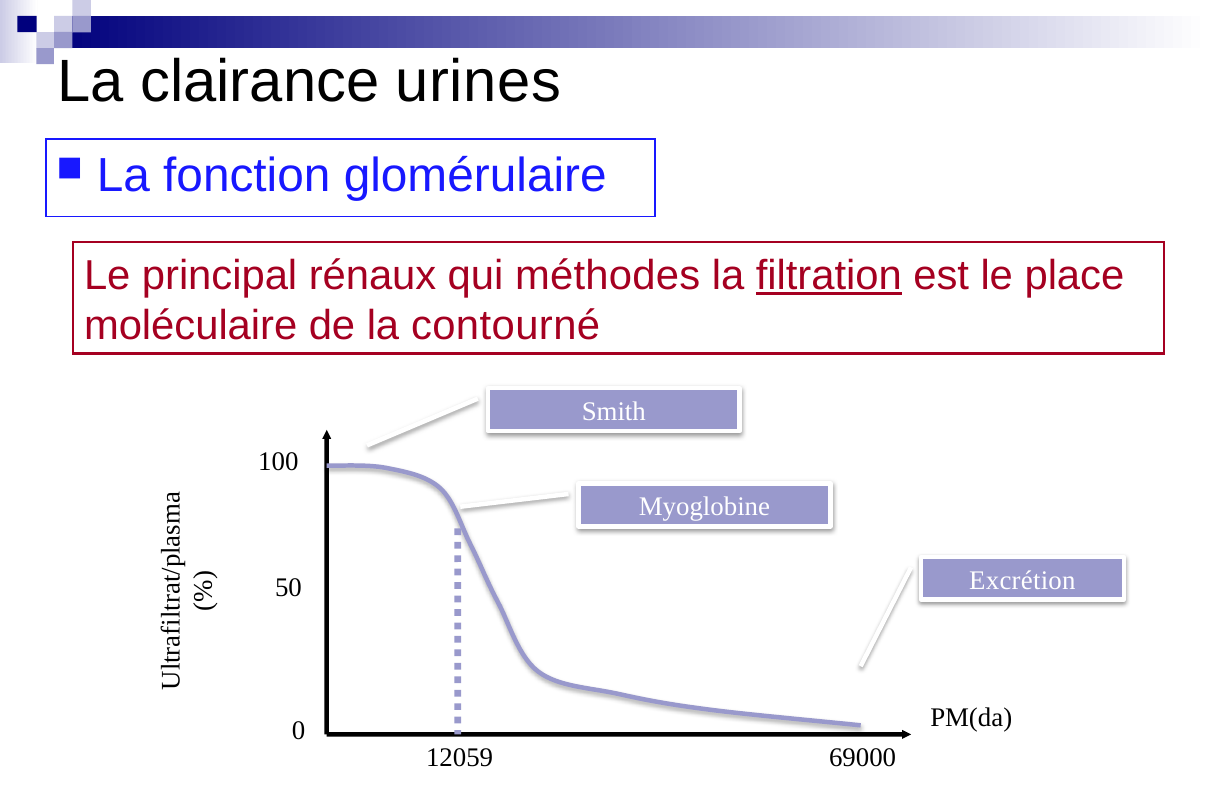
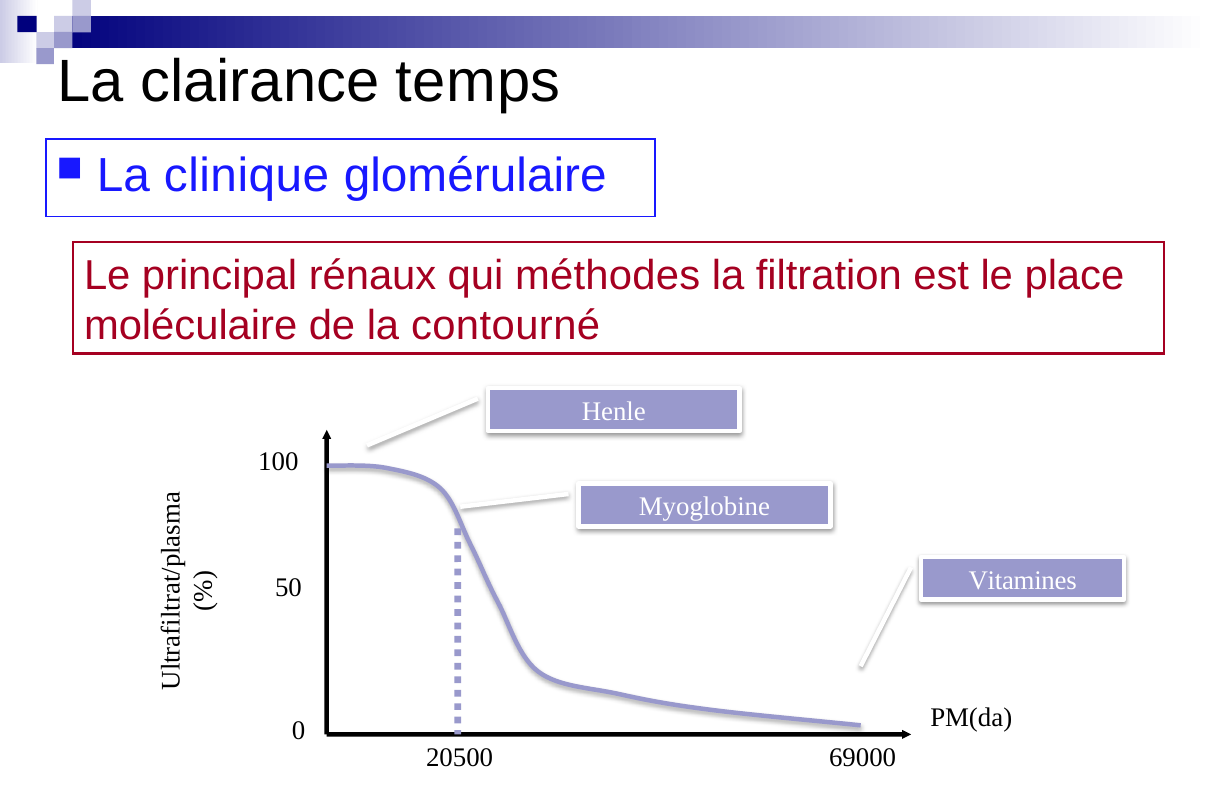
urines: urines -> temps
fonction: fonction -> clinique
filtration underline: present -> none
Smith: Smith -> Henle
Excrétion: Excrétion -> Vitamines
12059: 12059 -> 20500
